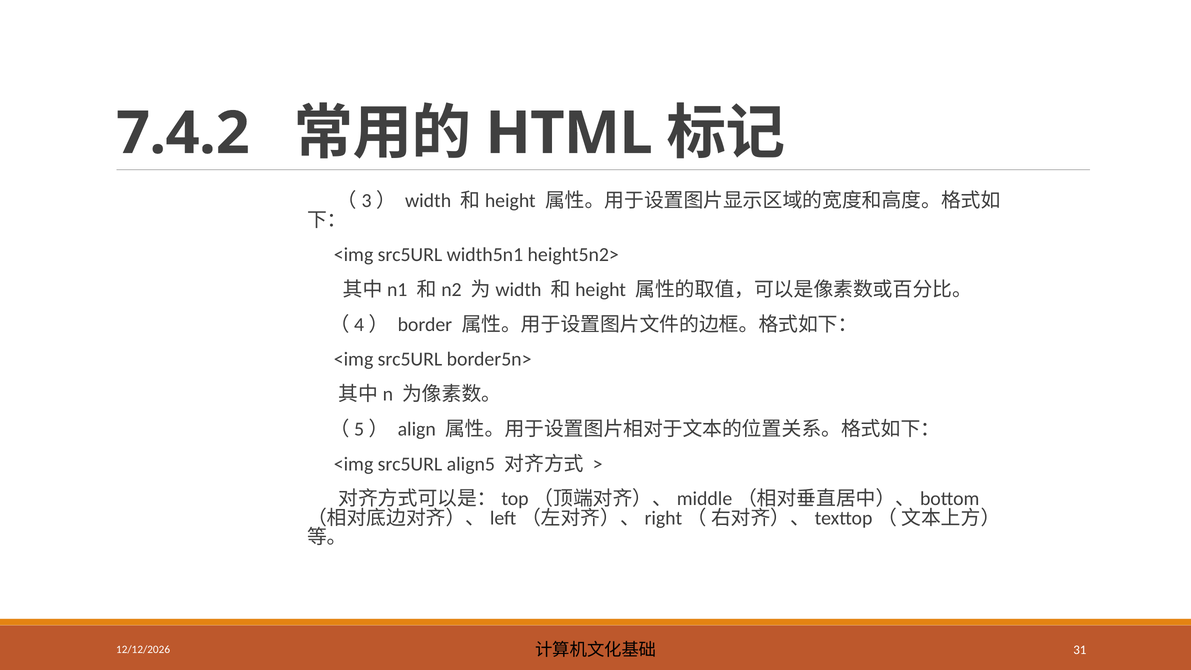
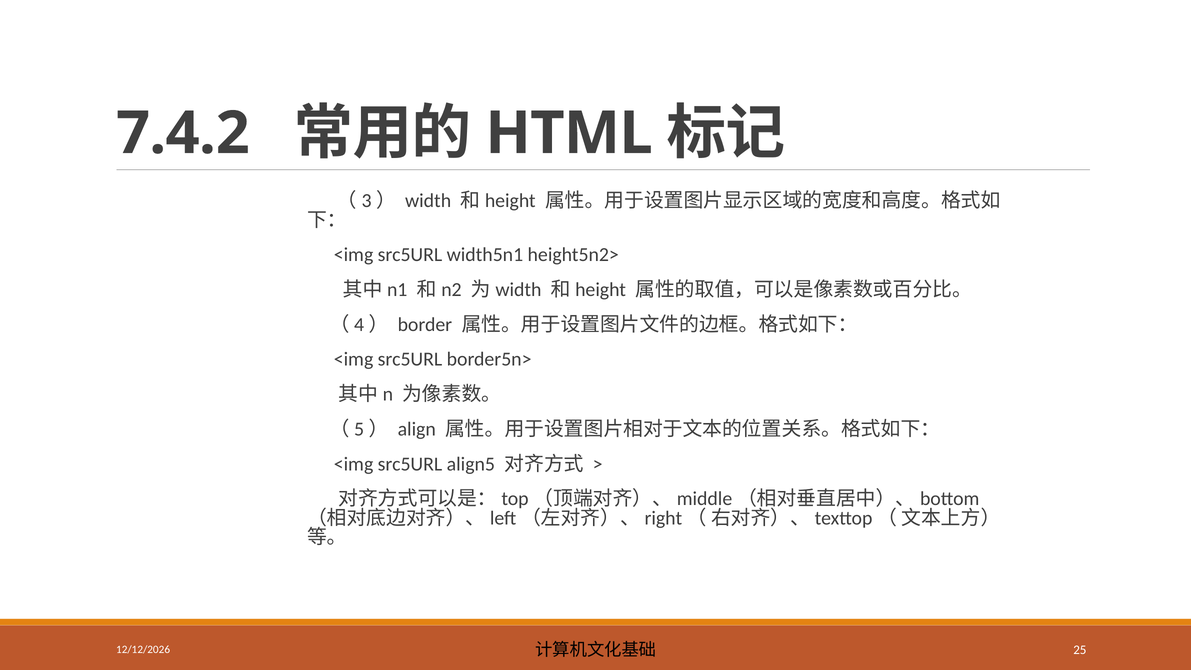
31: 31 -> 25
